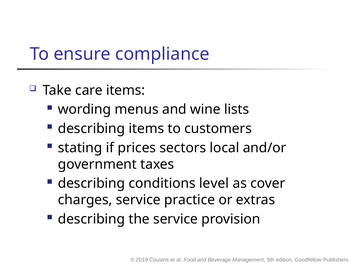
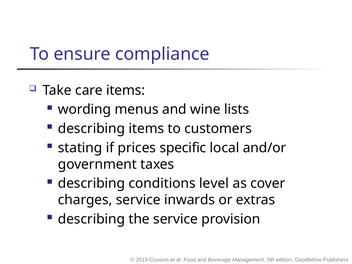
sectors: sectors -> specific
practice: practice -> inwards
